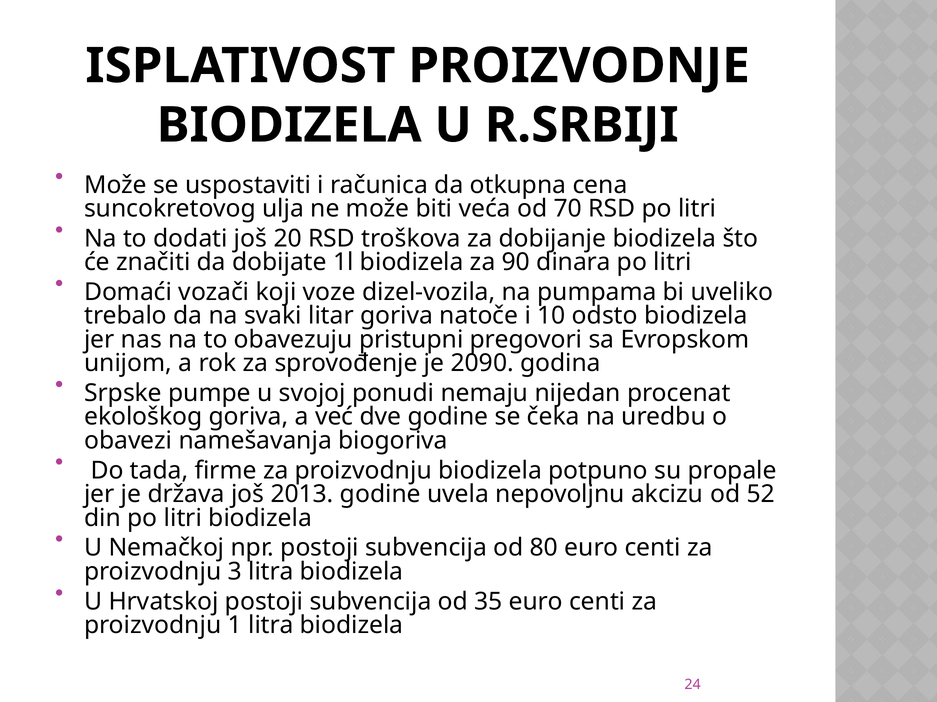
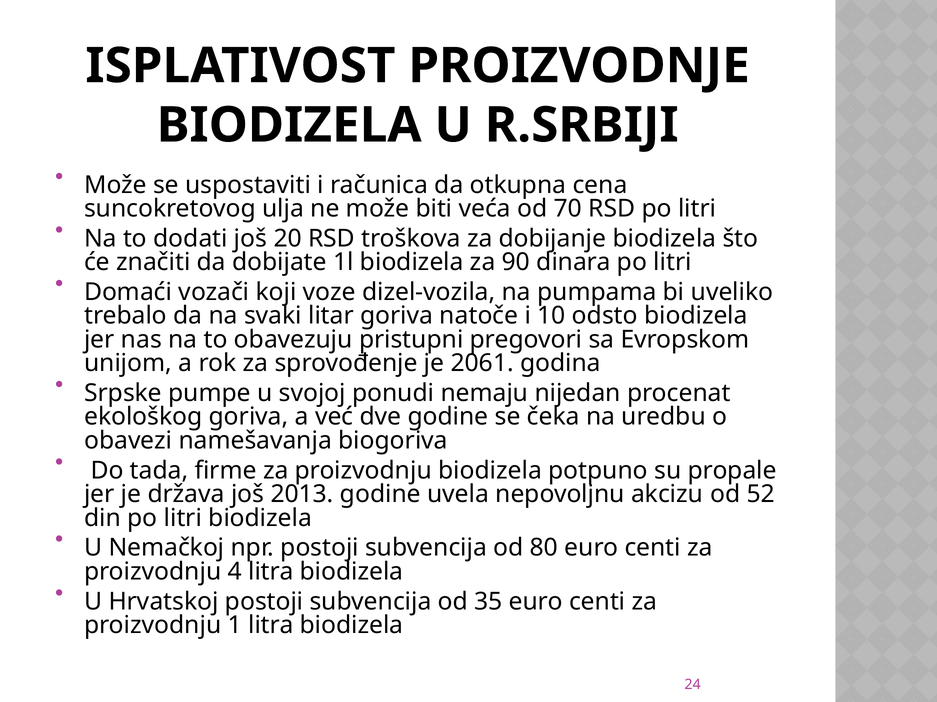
2090: 2090 -> 2061
3: 3 -> 4
